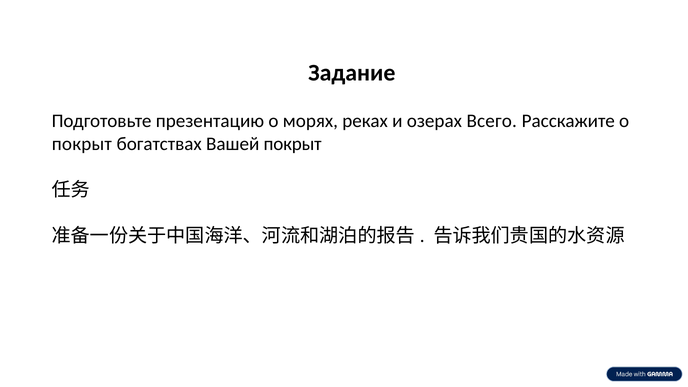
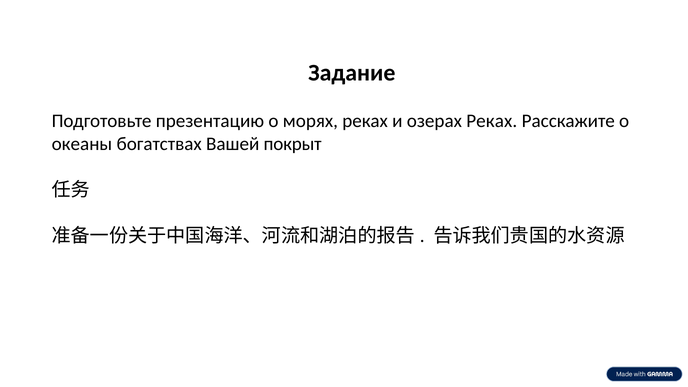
озерах Всего: Всего -> Реках
покрыт at (82, 144): покрыт -> океаны
